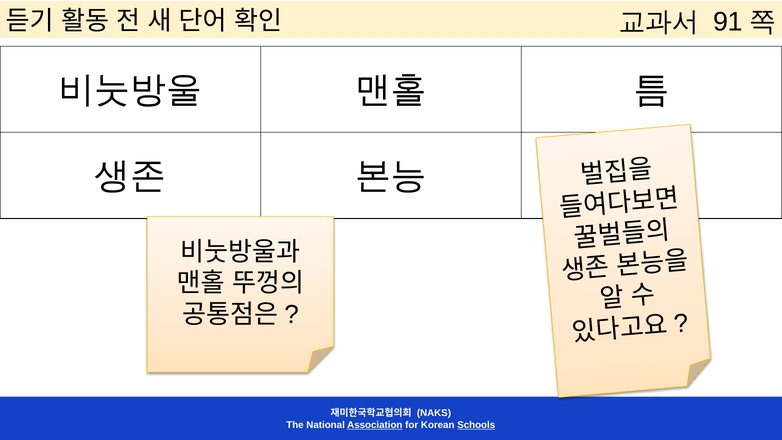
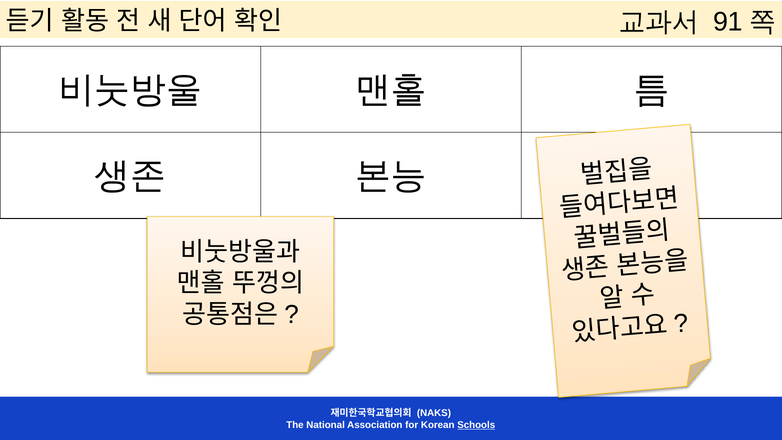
Association underline: present -> none
